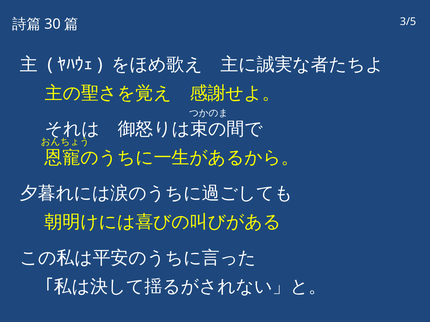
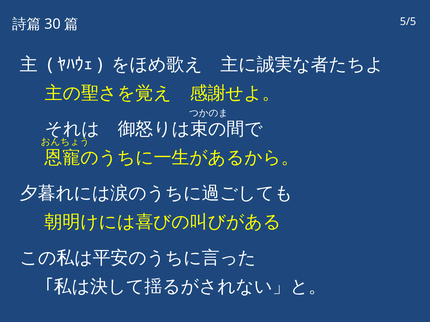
3/5: 3/5 -> 5/5
